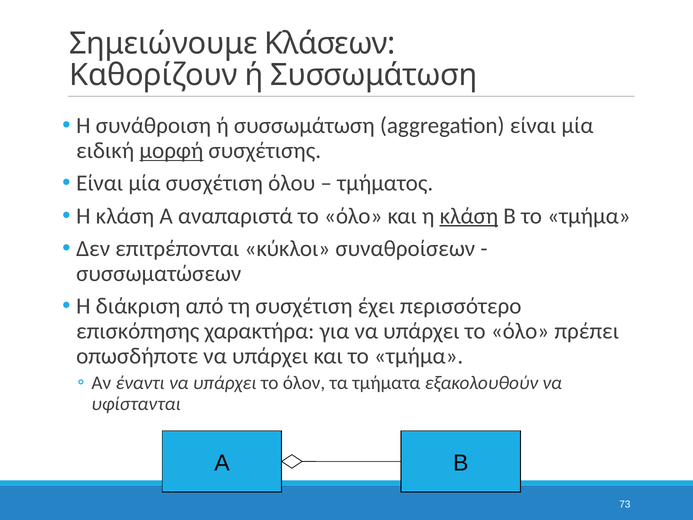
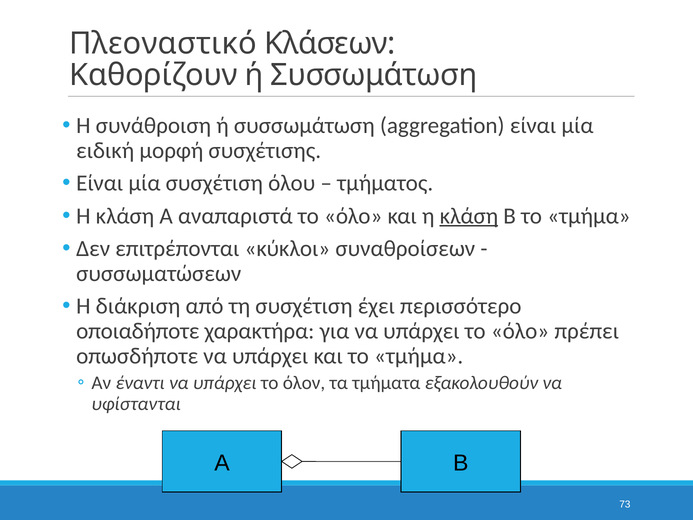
Σημειώνουμε: Σημειώνουμε -> Πλεοναστικό
μορφή underline: present -> none
επισκόπησης: επισκόπησης -> οποιαδήποτε
